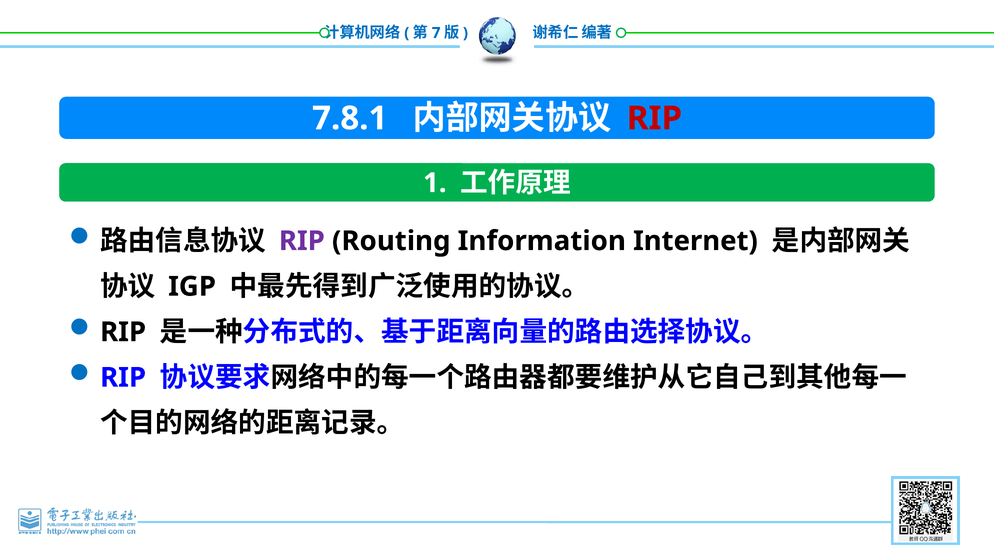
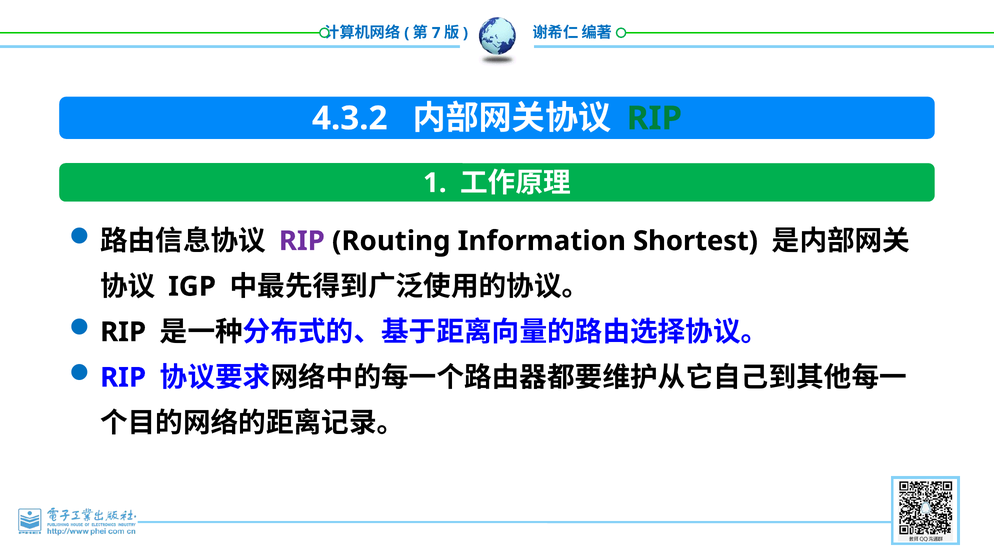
7.8.1: 7.8.1 -> 4.3.2
RIP at (654, 118) colour: red -> green
Internet: Internet -> Shortest
